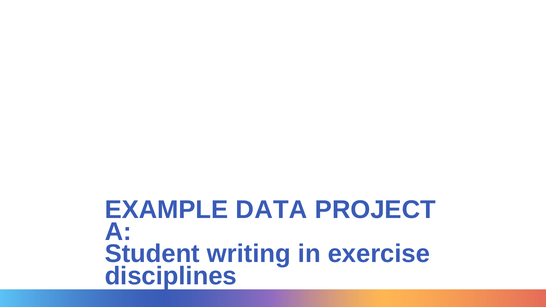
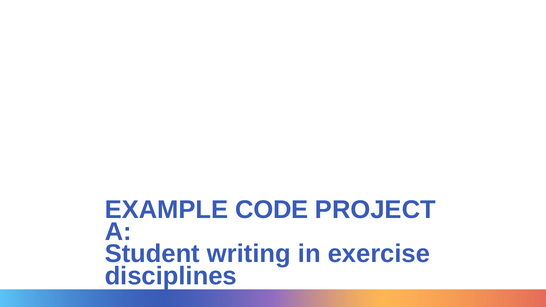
DATA: DATA -> CODE
